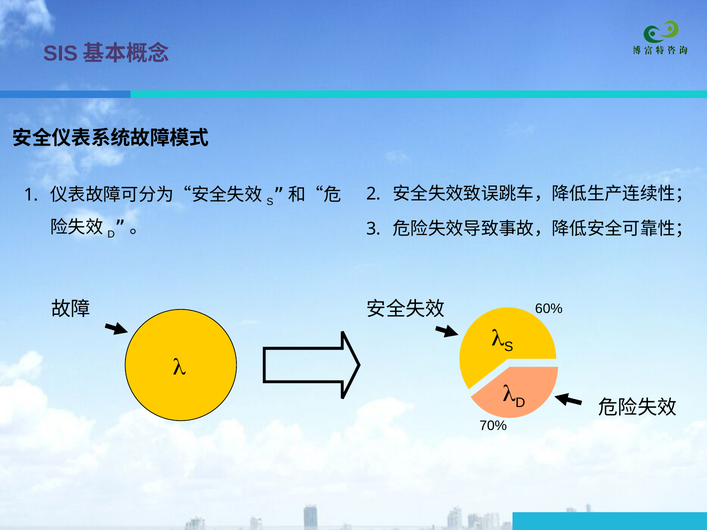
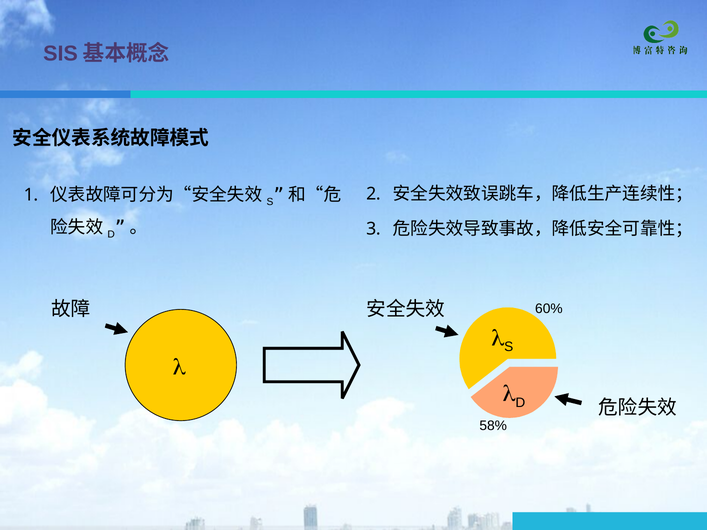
70%: 70% -> 58%
